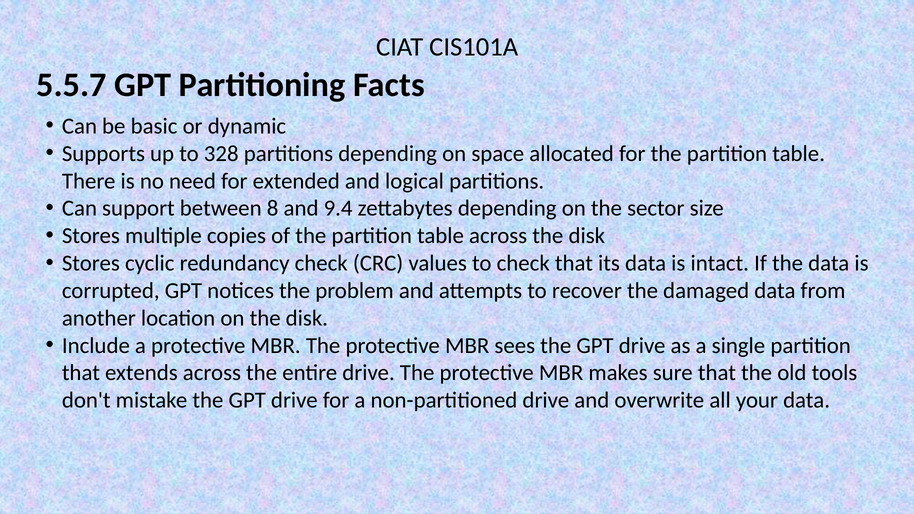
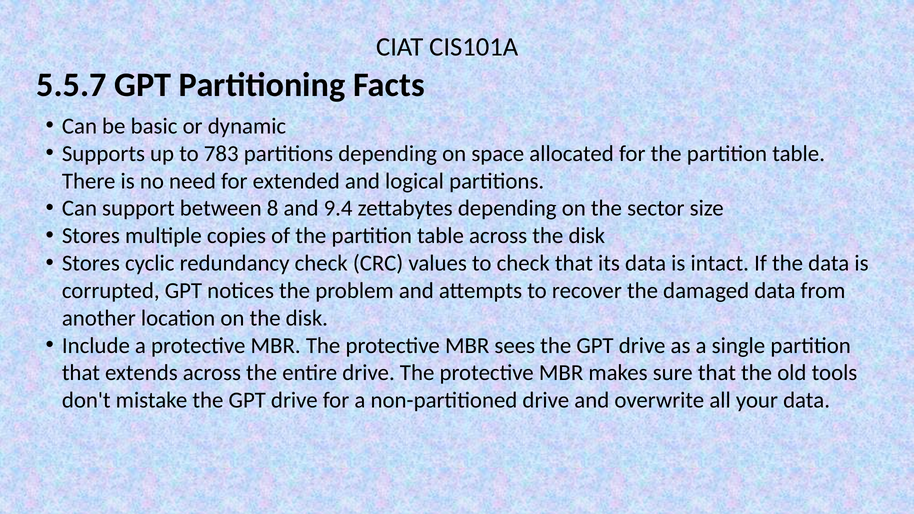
328: 328 -> 783
